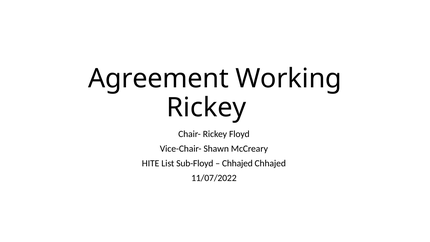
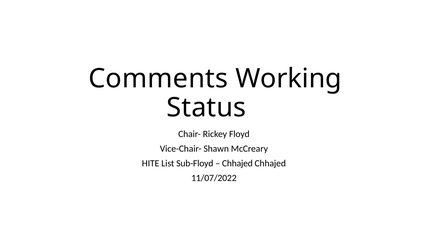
Agreement: Agreement -> Comments
Rickey at (206, 107): Rickey -> Status
